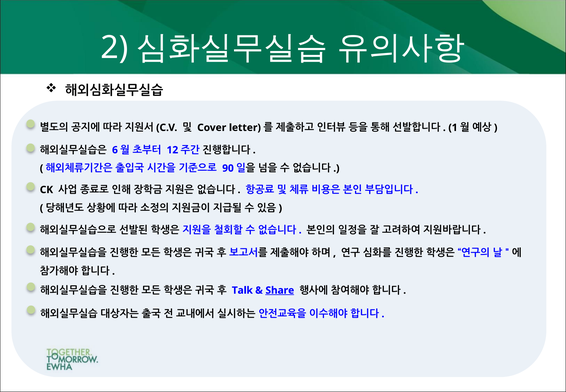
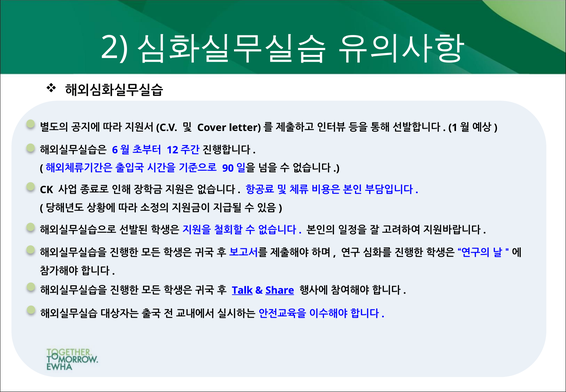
Talk underline: none -> present
